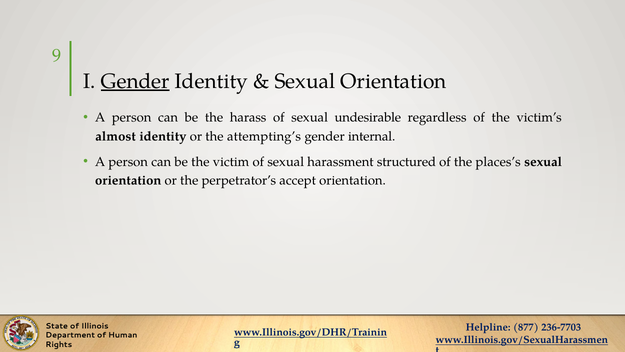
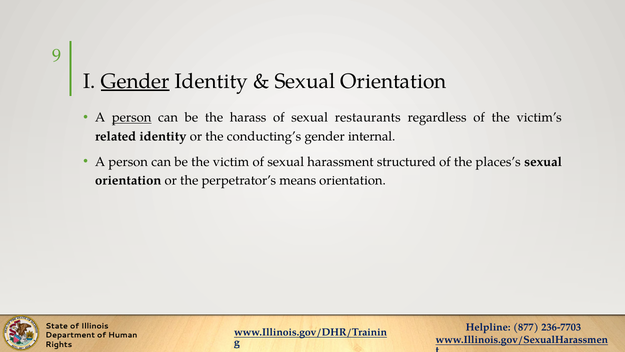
person at (132, 118) underline: none -> present
undesirable: undesirable -> restaurants
almost: almost -> related
attempting’s: attempting’s -> conducting’s
accept: accept -> means
